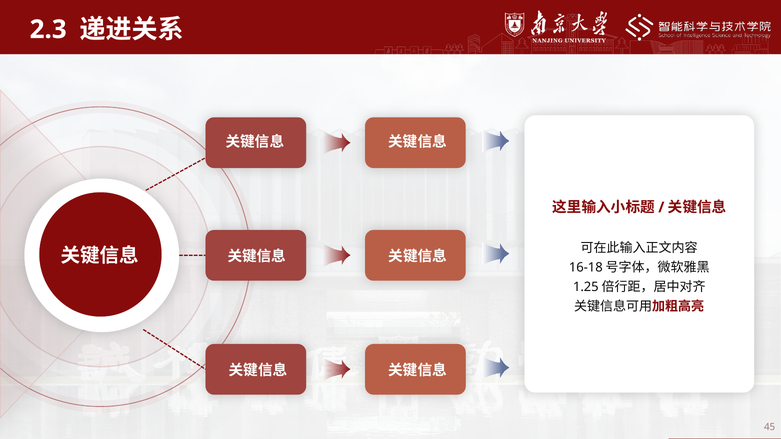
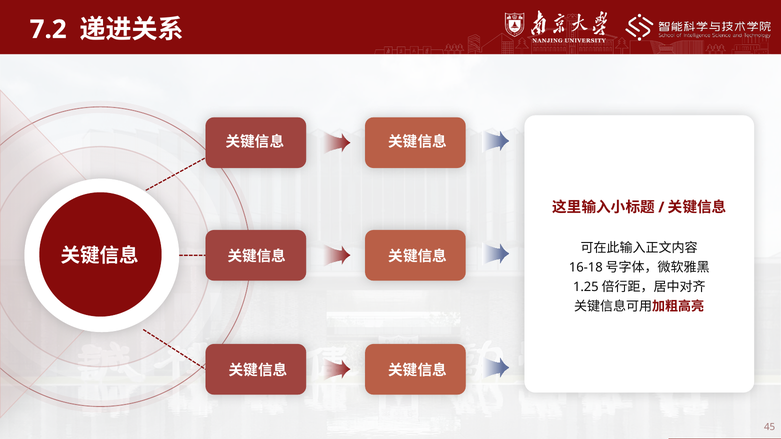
2.3: 2.3 -> 7.2
